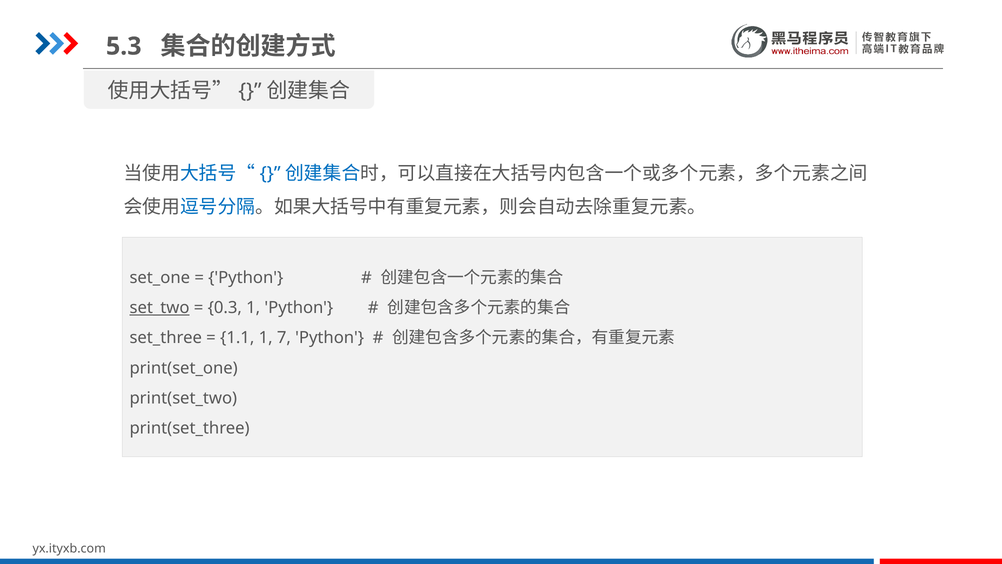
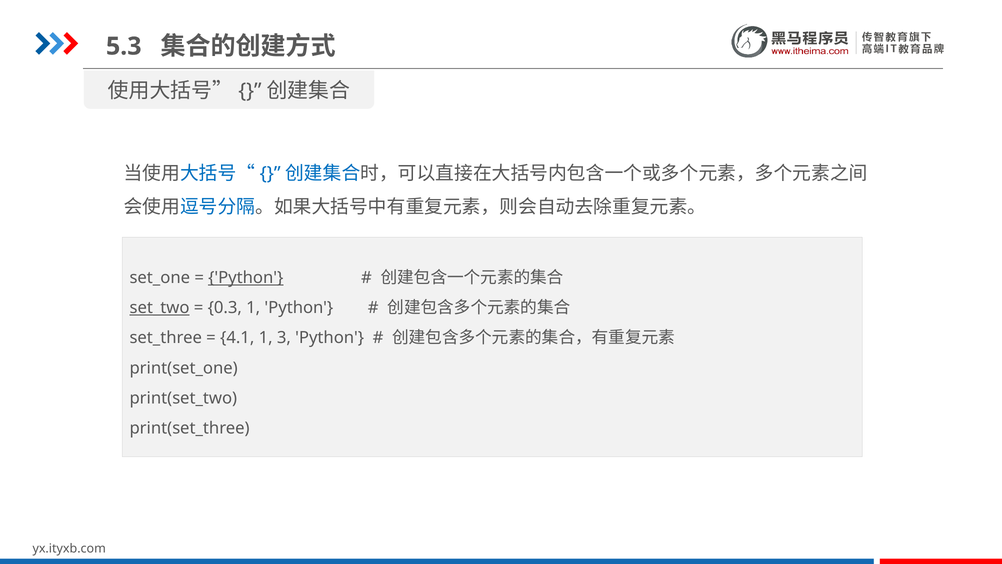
Python at (246, 278) underline: none -> present
1.1: 1.1 -> 4.1
7: 7 -> 3
